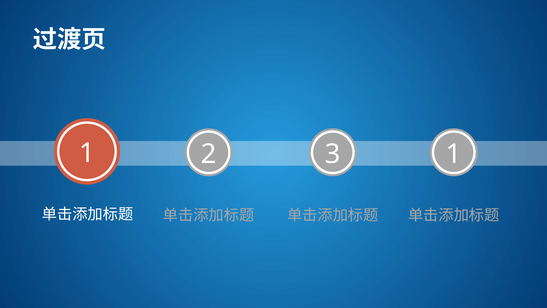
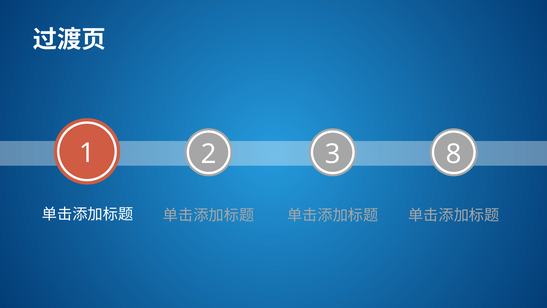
3 1: 1 -> 8
